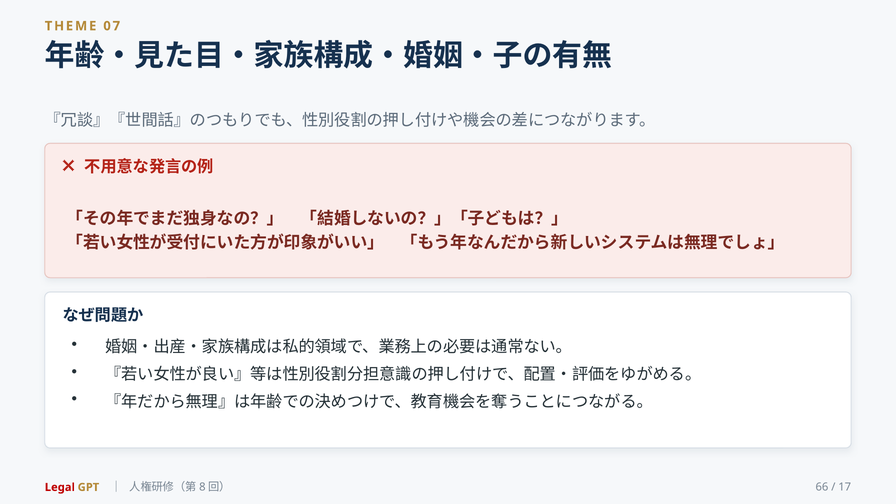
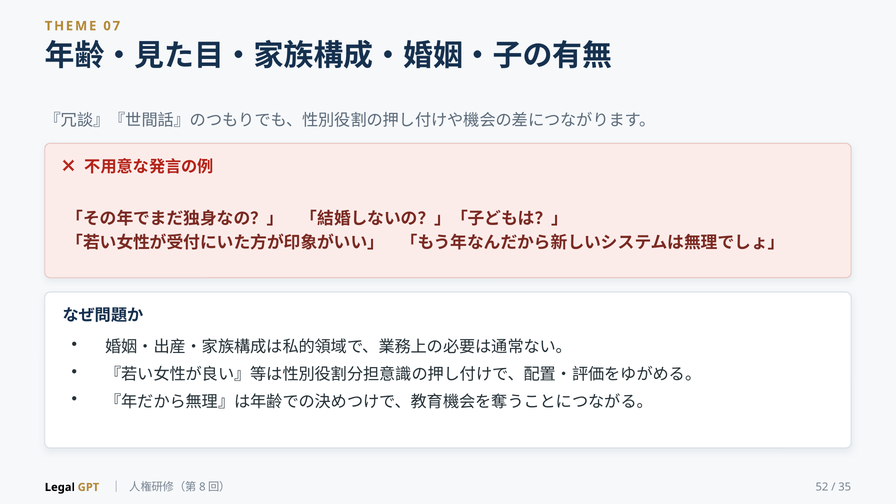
Legal colour: red -> black
66: 66 -> 52
17: 17 -> 35
